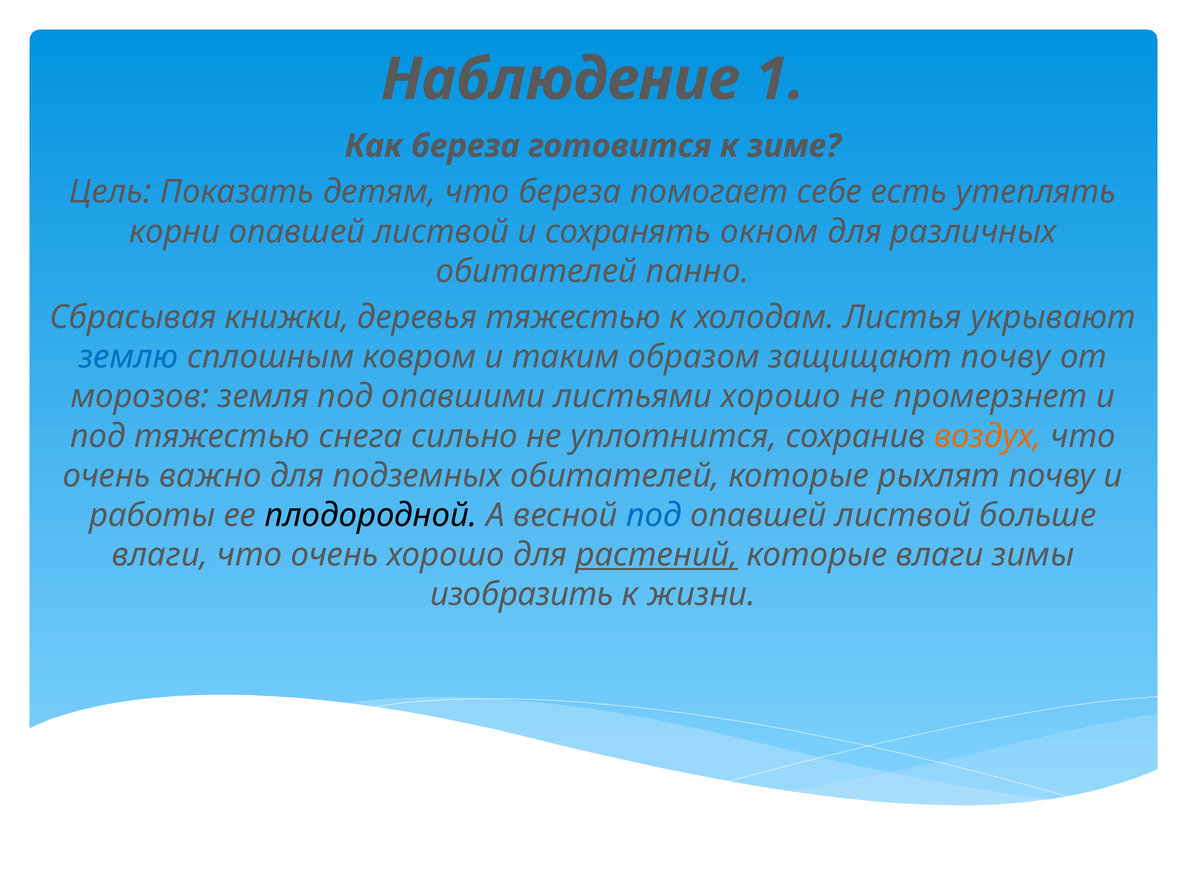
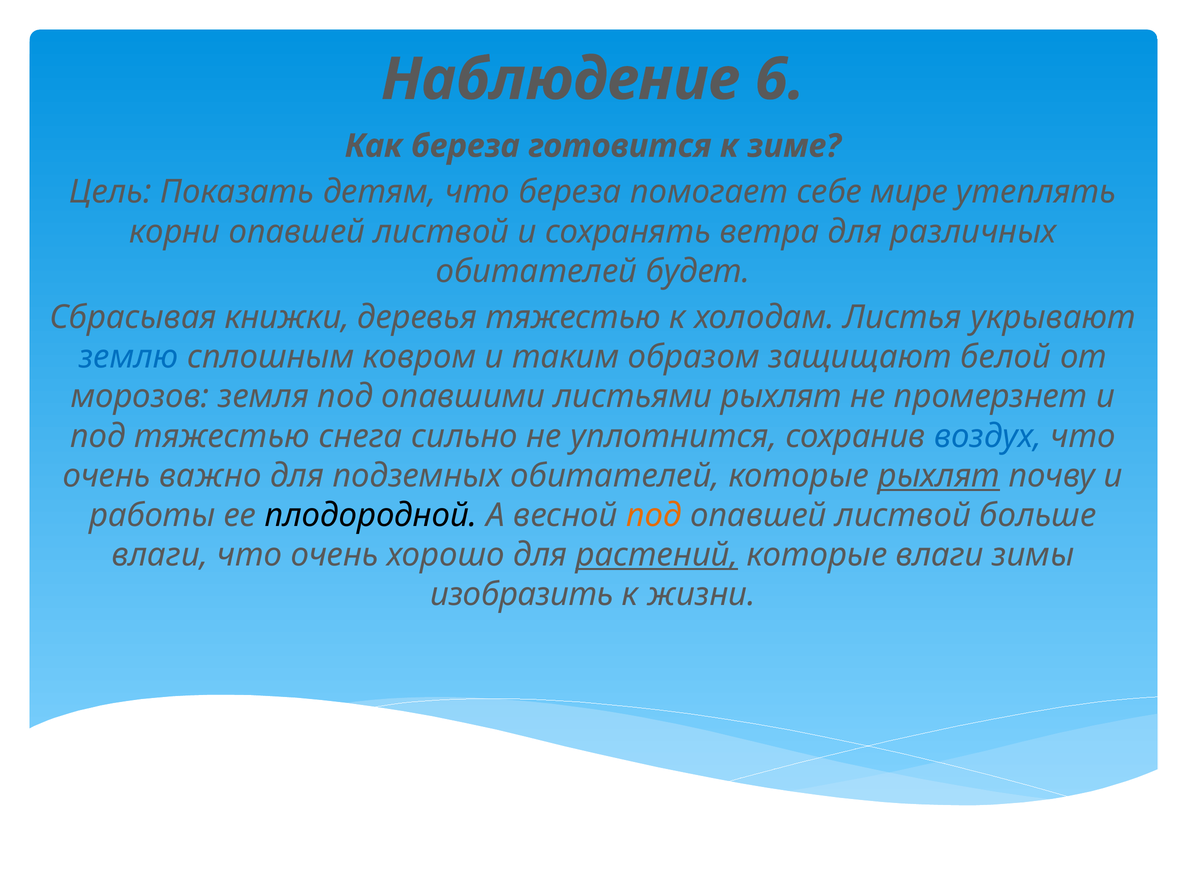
1: 1 -> 6
есть: есть -> мире
окном: окном -> ветра
панно: панно -> будет
защищают почву: почву -> белой
листьями хорошо: хорошо -> рыхлят
воздух colour: orange -> blue
рыхлят at (939, 475) underline: none -> present
под at (654, 515) colour: blue -> orange
